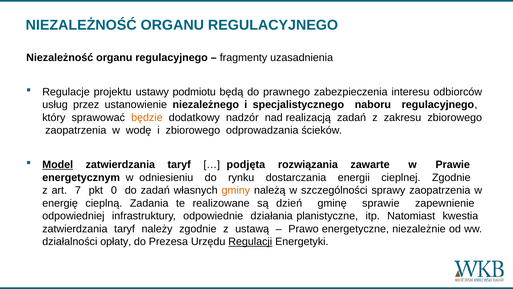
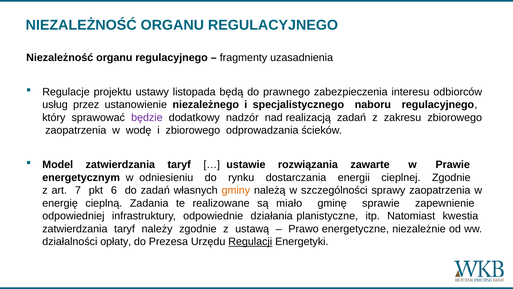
podmiotu: podmiotu -> listopada
będzie colour: orange -> purple
Model underline: present -> none
podjęta: podjęta -> ustawie
0: 0 -> 6
dzień: dzień -> miało
